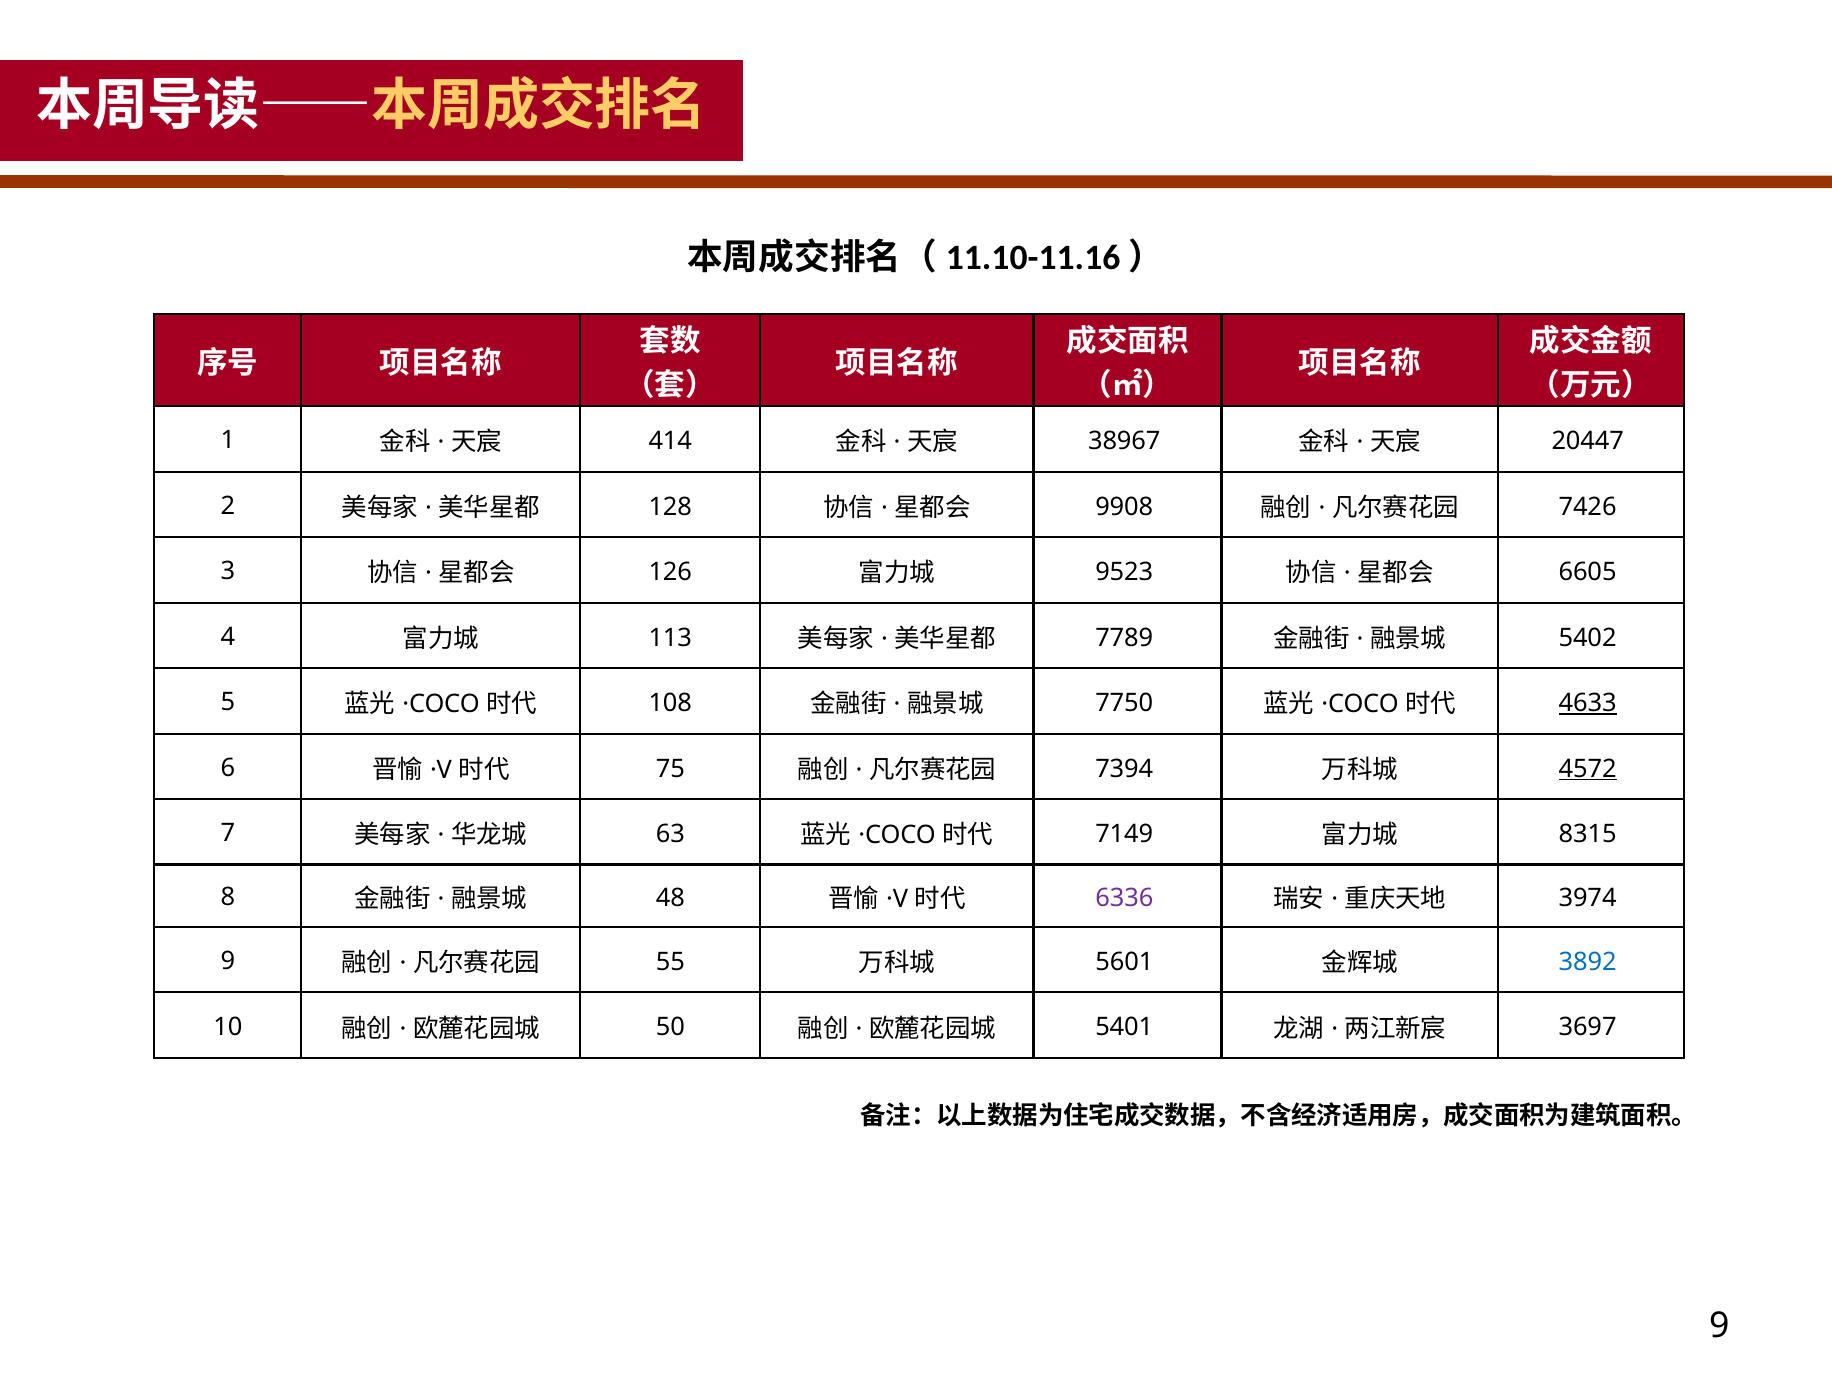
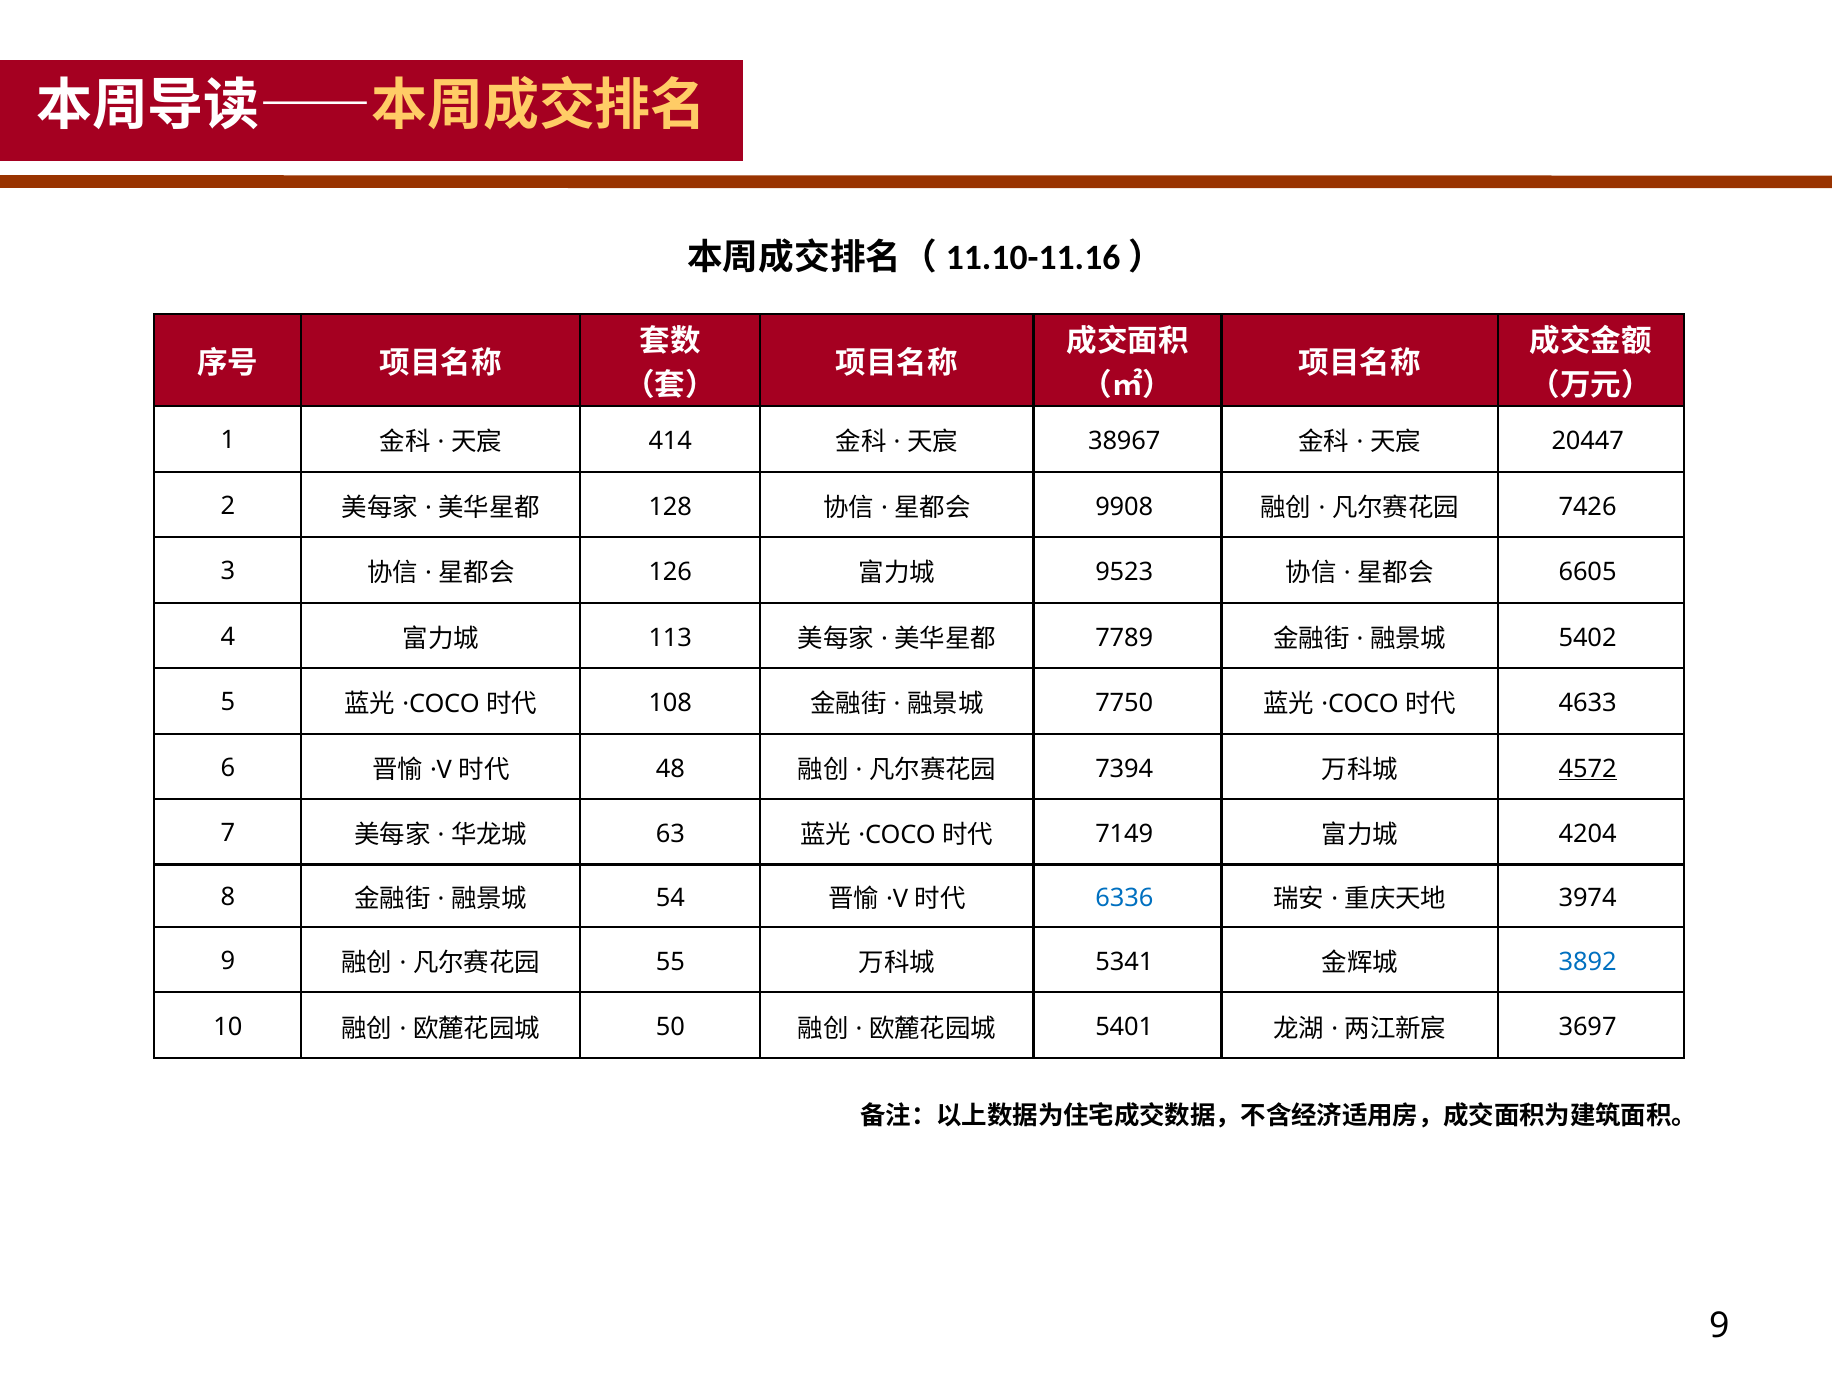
4633 underline: present -> none
75: 75 -> 48
8315: 8315 -> 4204
48: 48 -> 54
6336 colour: purple -> blue
5601: 5601 -> 5341
